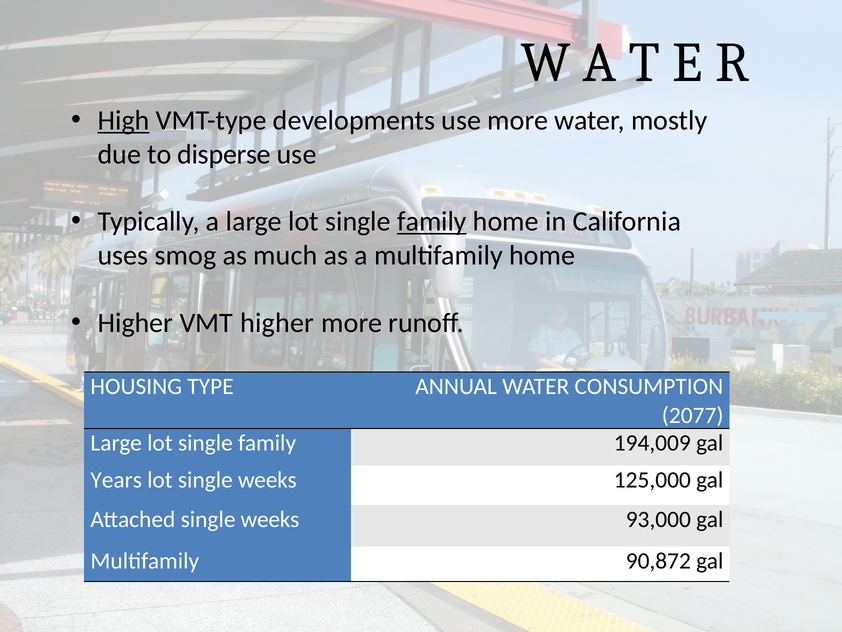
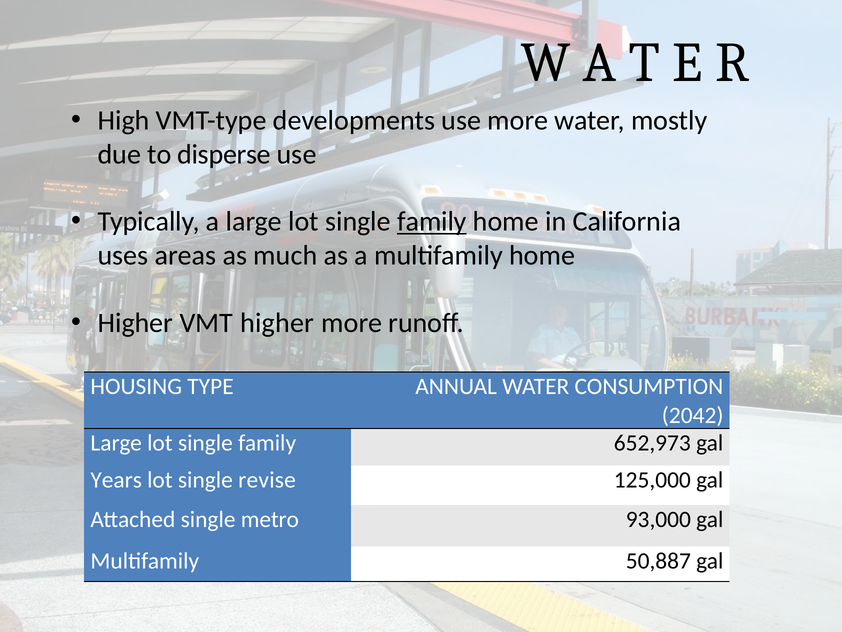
High underline: present -> none
smog: smog -> areas
2077: 2077 -> 2042
194,009: 194,009 -> 652,973
lot single weeks: weeks -> revise
Attached single weeks: weeks -> metro
90,872: 90,872 -> 50,887
